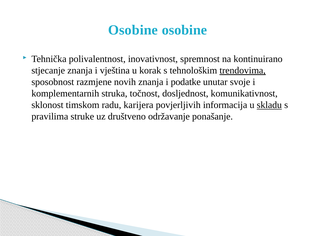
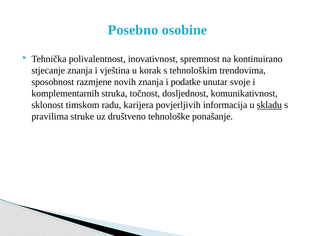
Osobine at (133, 30): Osobine -> Posebno
trendovima underline: present -> none
održavanje: održavanje -> tehnološke
